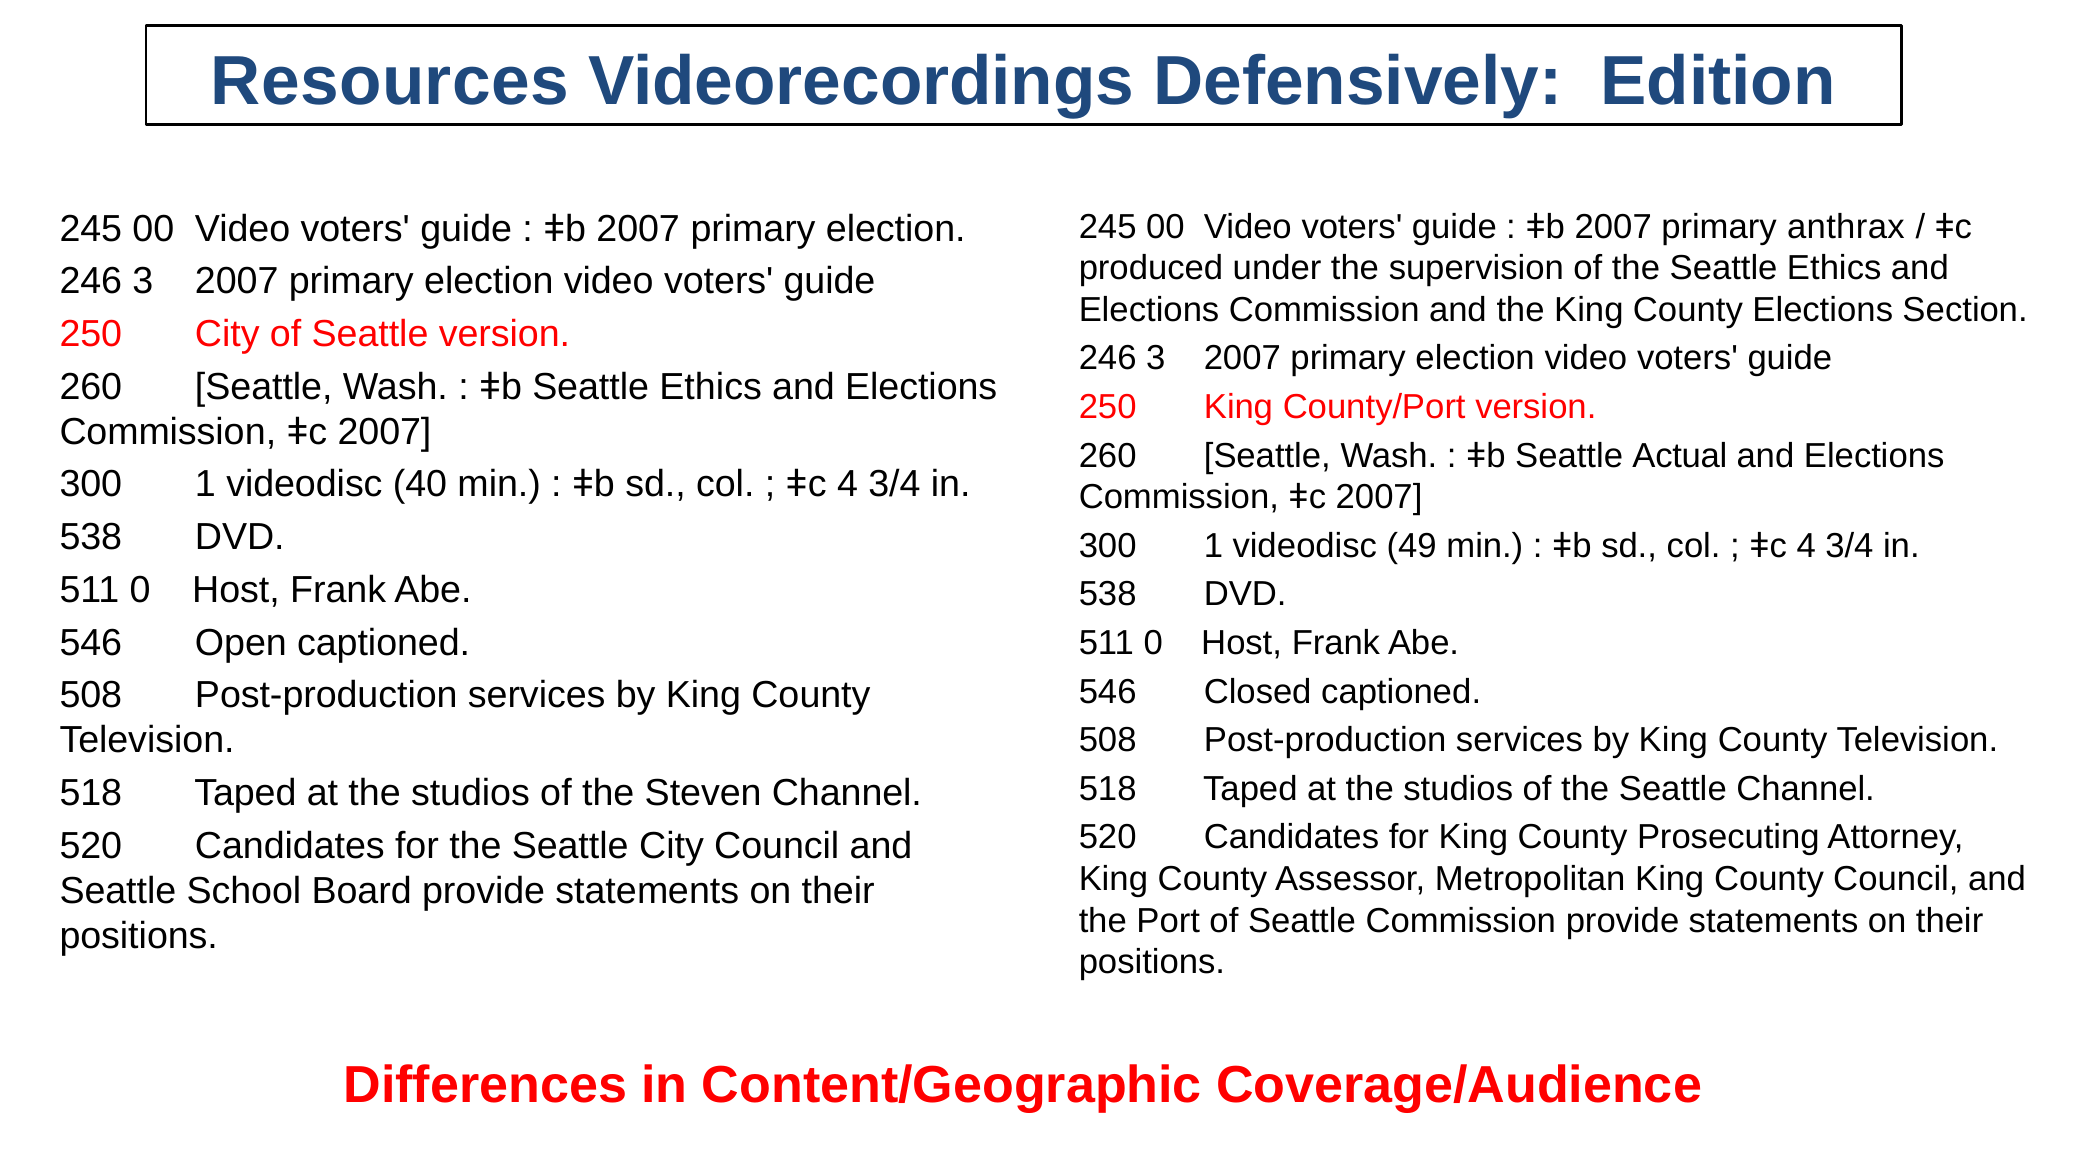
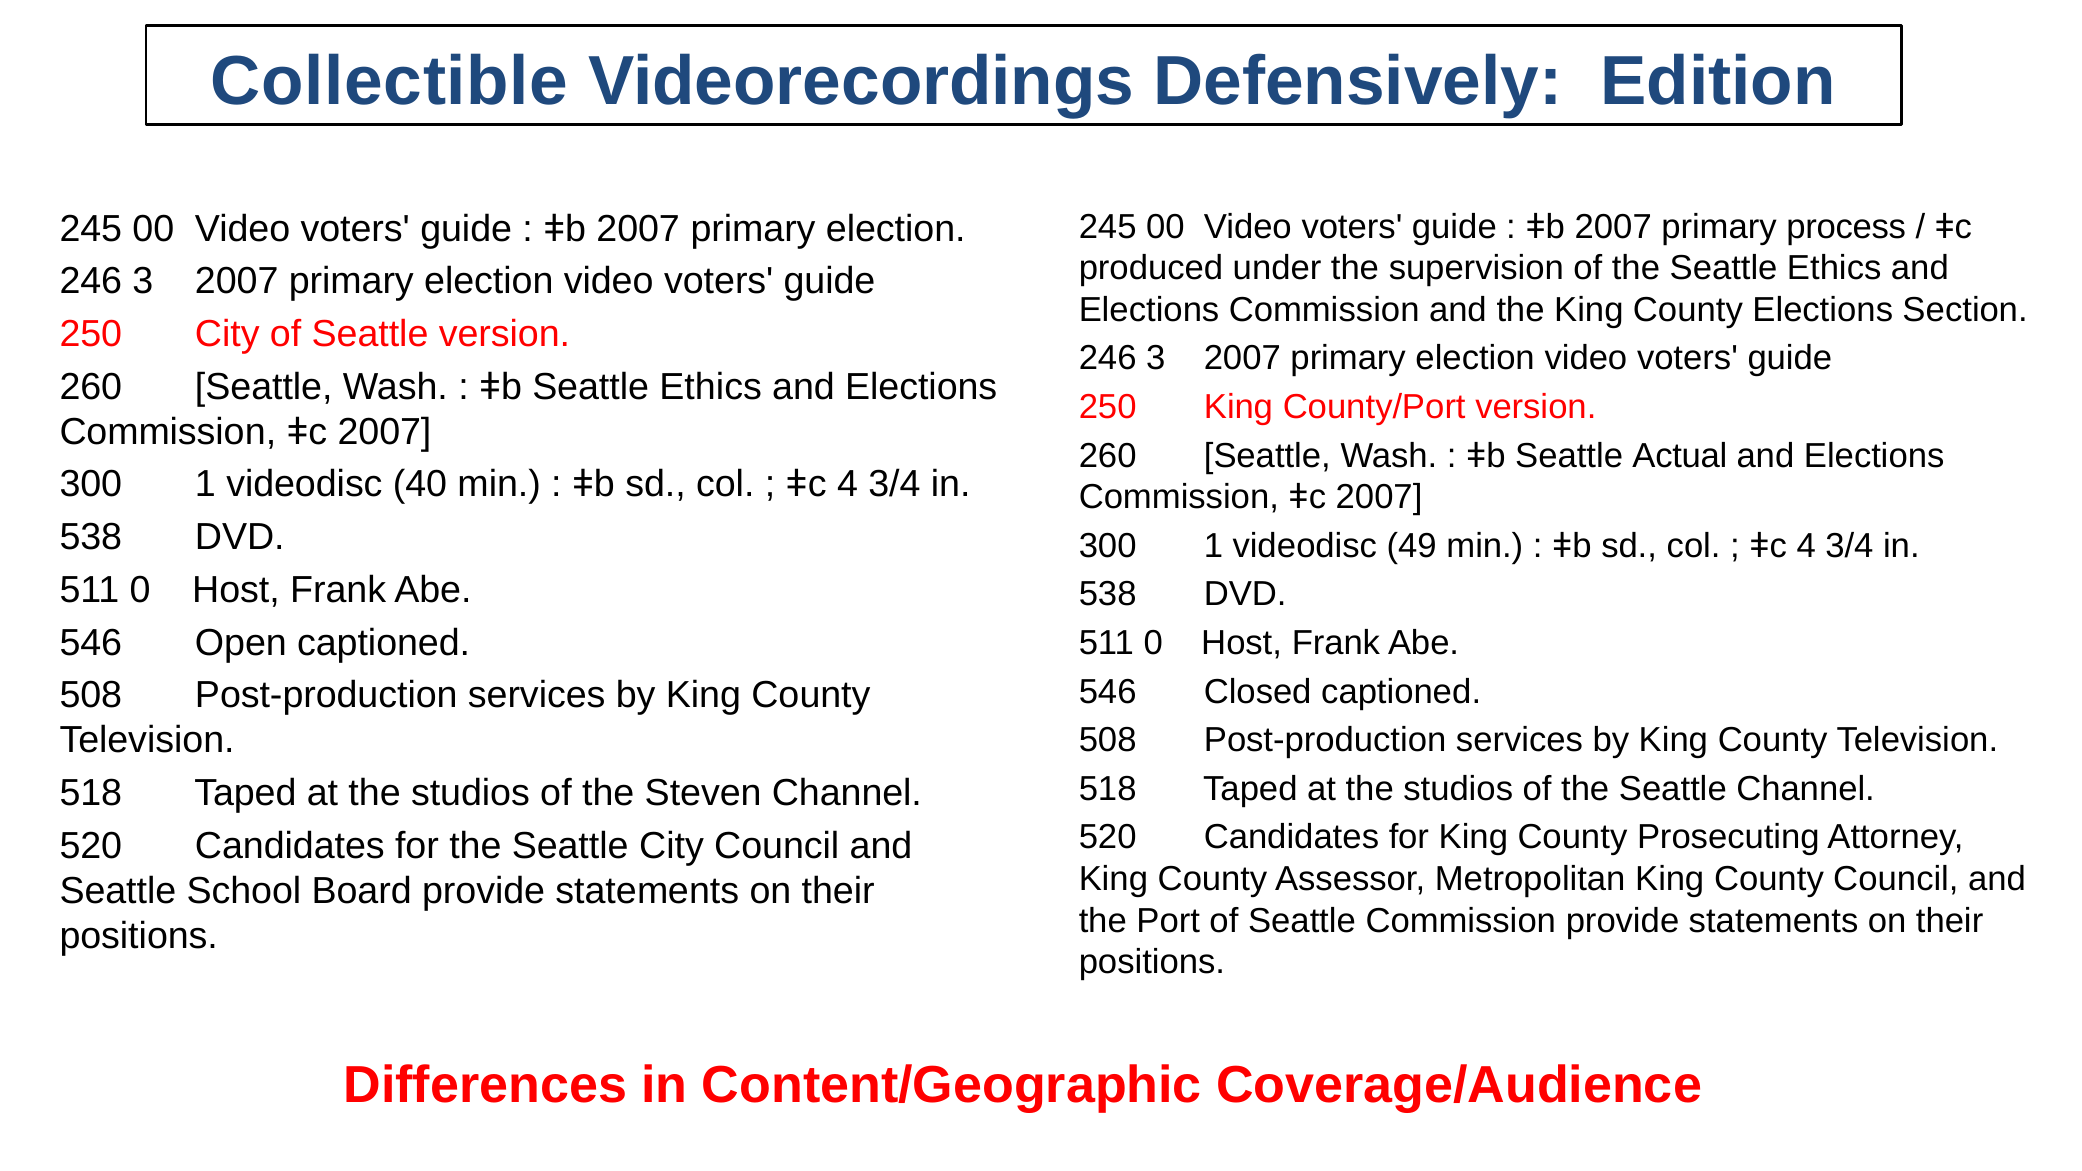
Resources: Resources -> Collectible
anthrax: anthrax -> process
